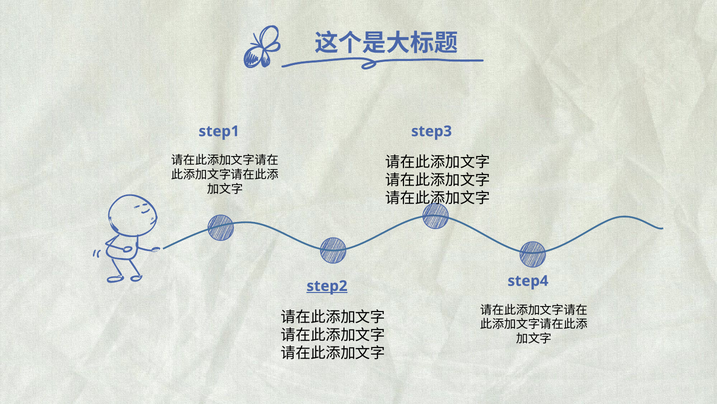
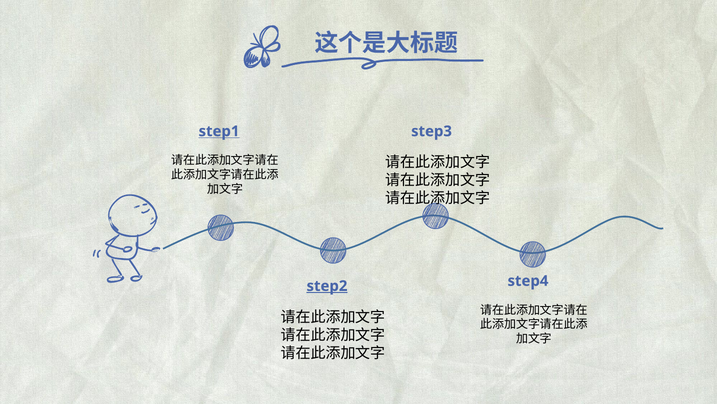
step1 underline: none -> present
